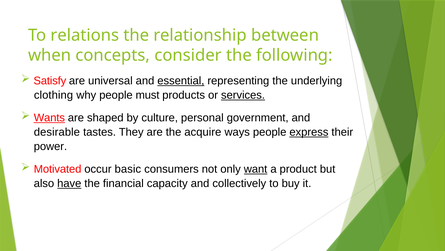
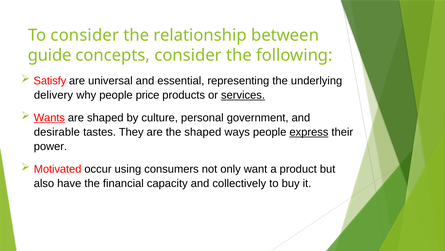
To relations: relations -> consider
when: when -> guide
essential underline: present -> none
clothing: clothing -> delivery
must: must -> price
the acquire: acquire -> shaped
basic: basic -> using
want underline: present -> none
have underline: present -> none
